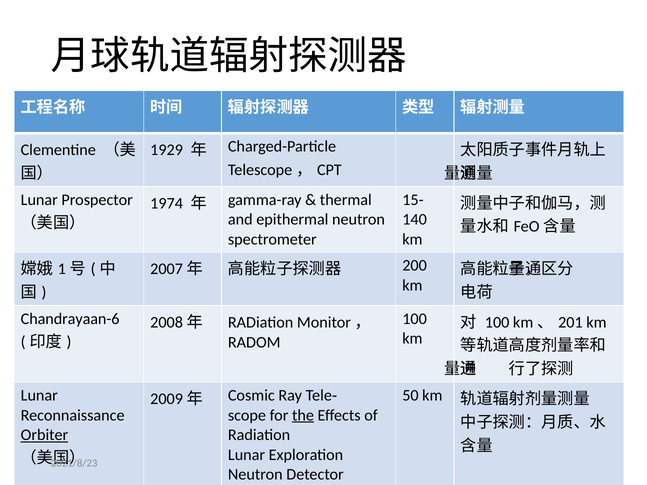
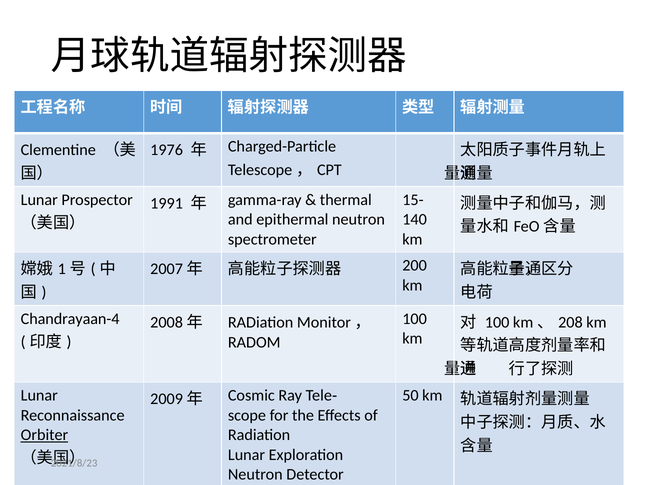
1929: 1929 -> 1976
1974: 1974 -> 1991
Chandrayaan-6: Chandrayaan-6 -> Chandrayaan-4
201: 201 -> 208
the underline: present -> none
